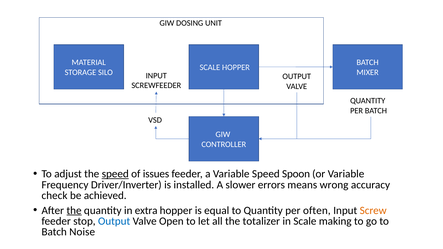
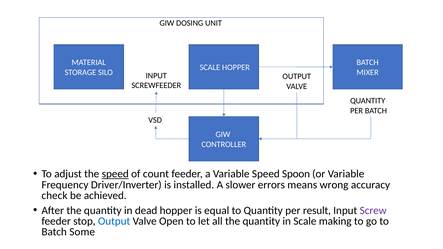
issues: issues -> count
the at (74, 211) underline: present -> none
extra: extra -> dead
often: often -> result
Screw colour: orange -> purple
all the totalizer: totalizer -> quantity
Noise: Noise -> Some
